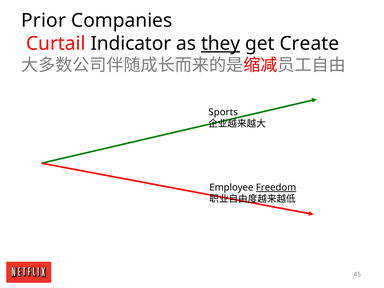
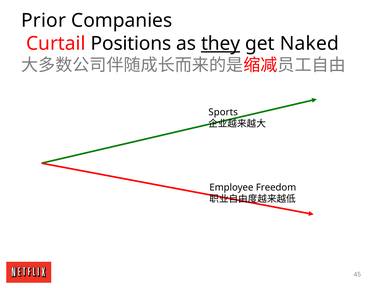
Indicator: Indicator -> Positions
Create: Create -> Naked
Freedom underline: present -> none
